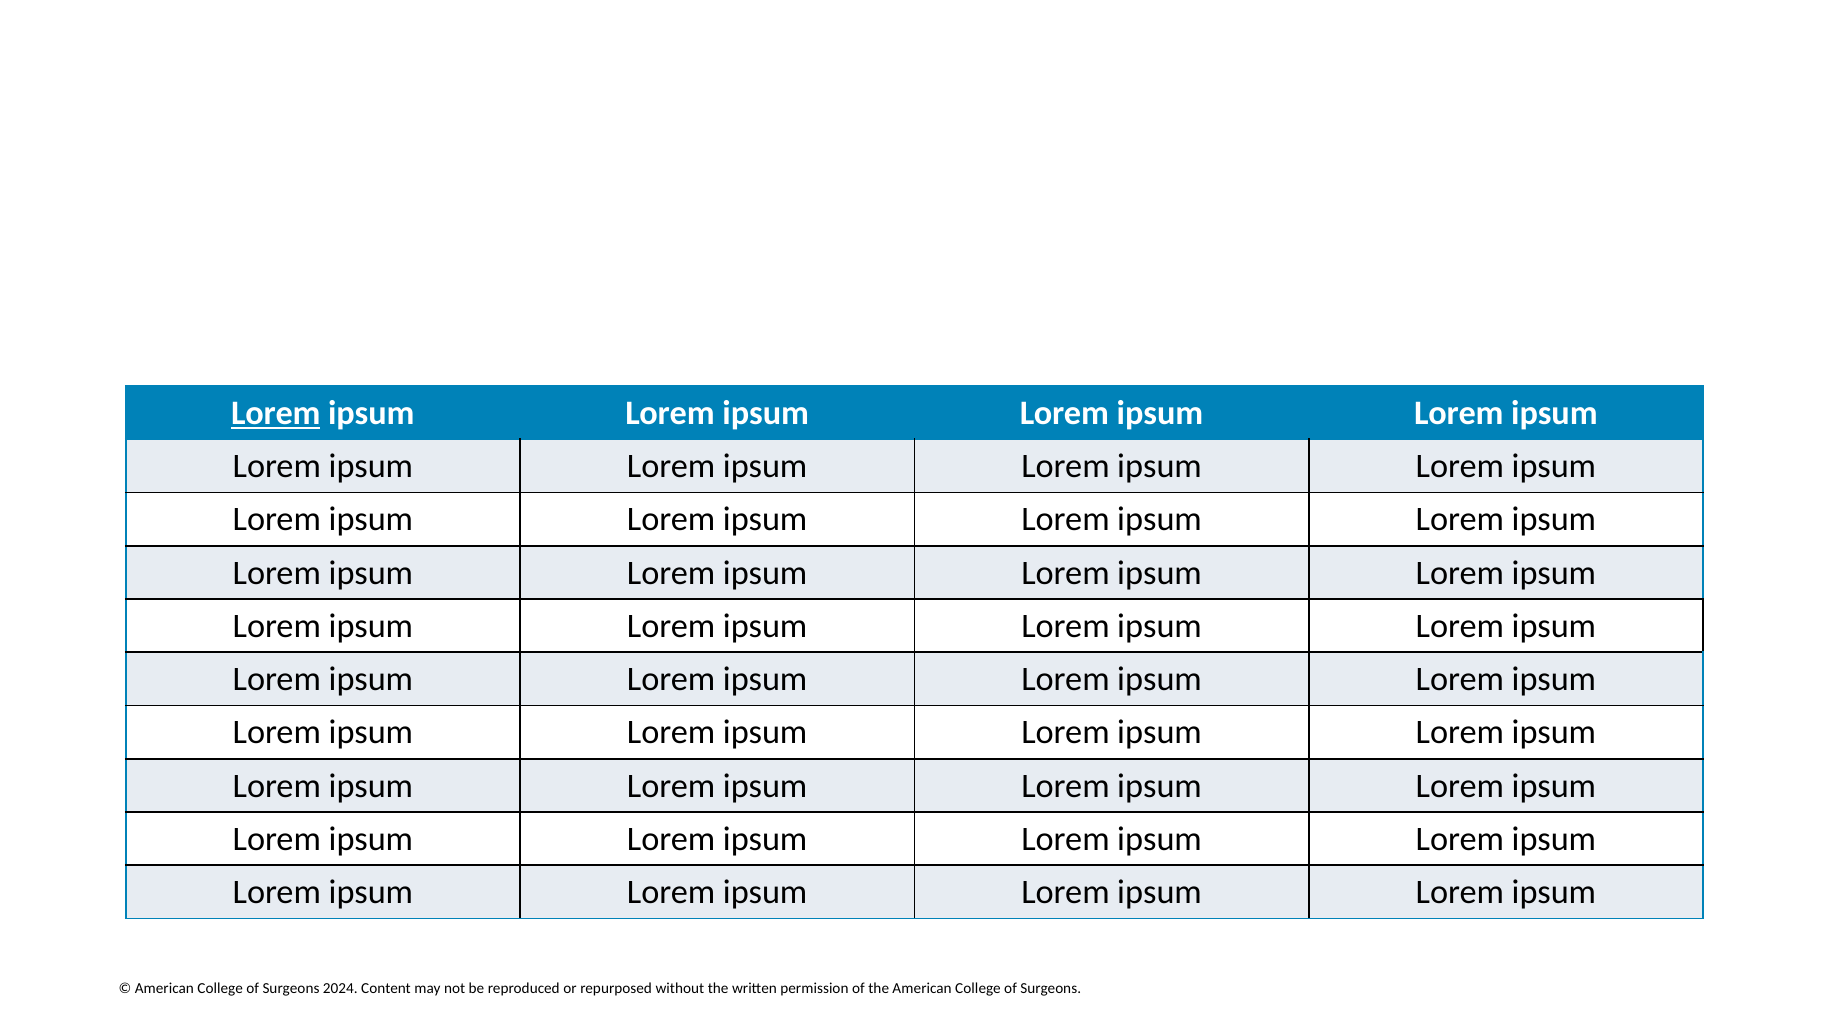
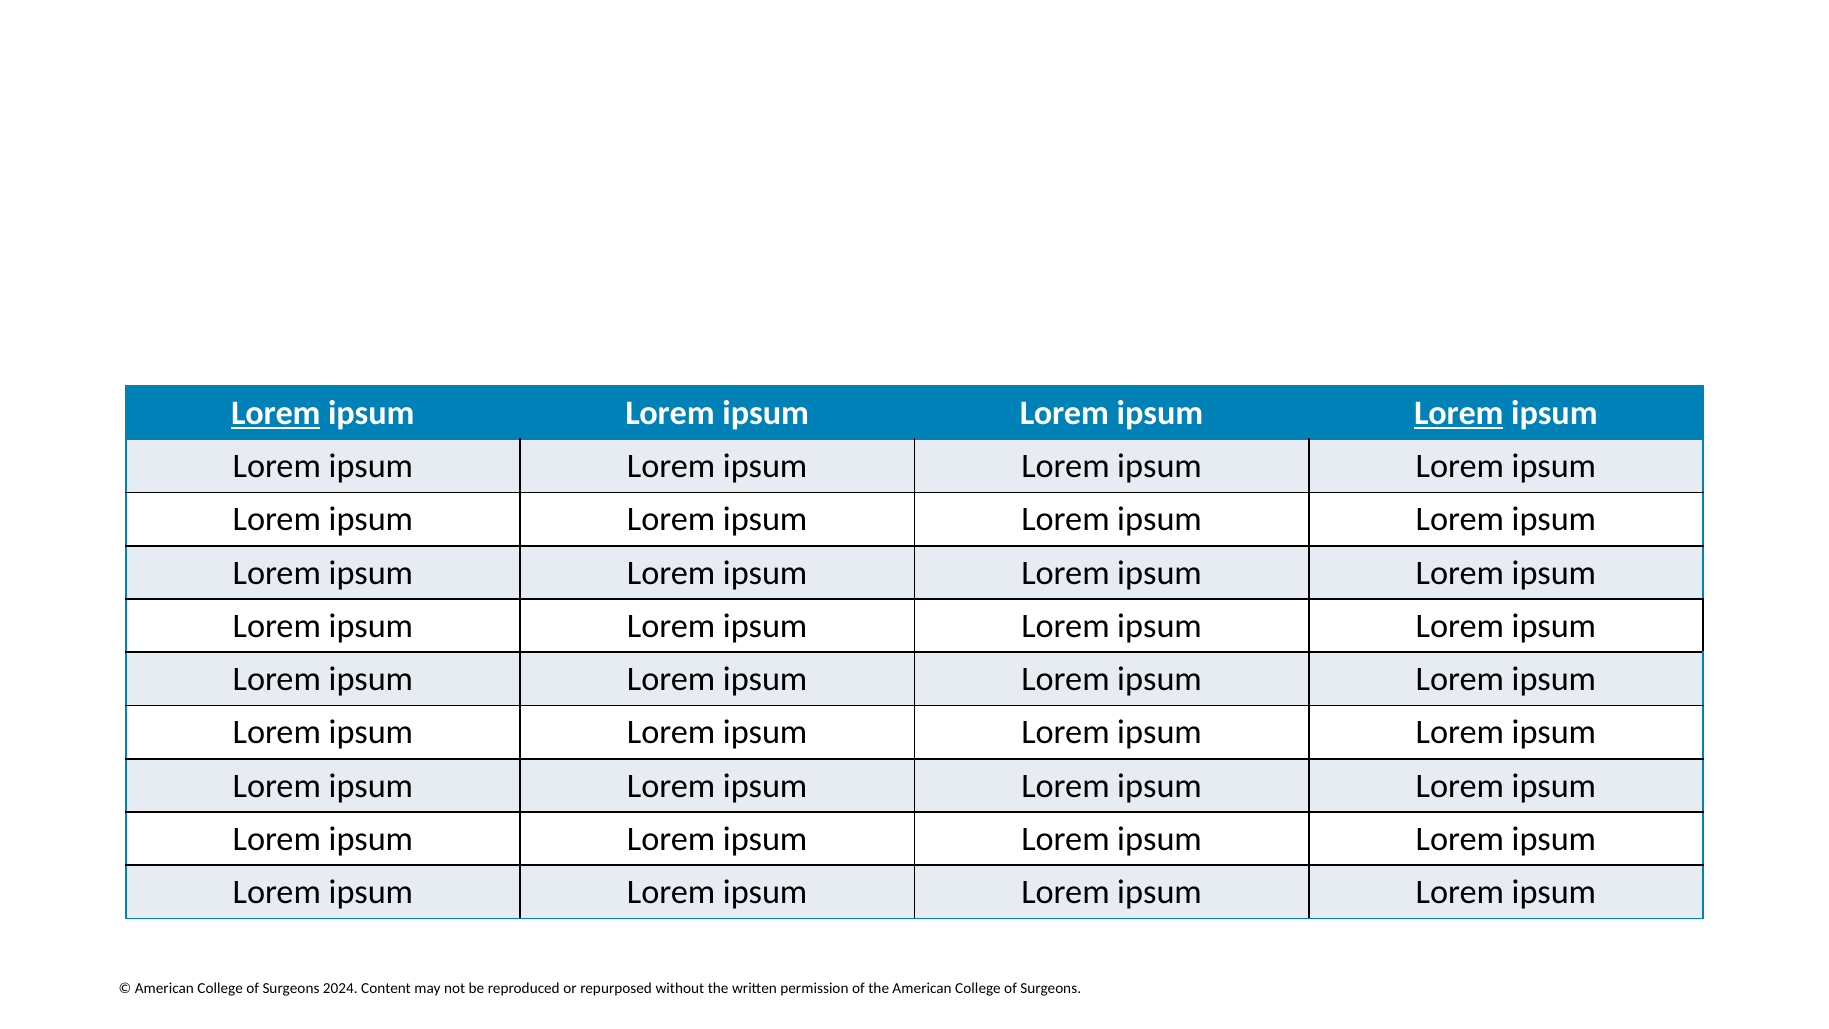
Lorem at (1459, 413) underline: none -> present
